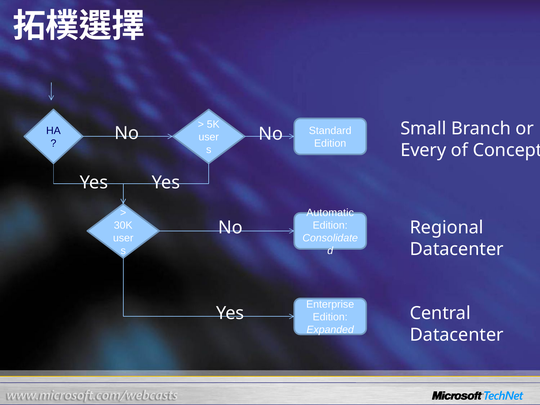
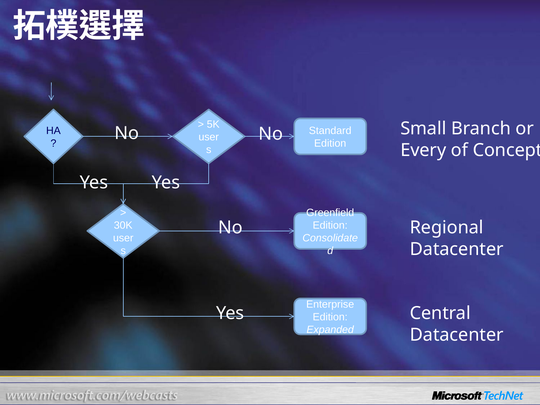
Automatic: Automatic -> Greenfield
